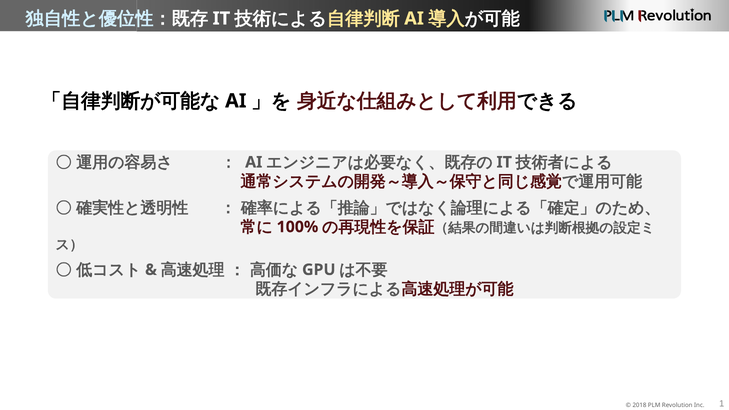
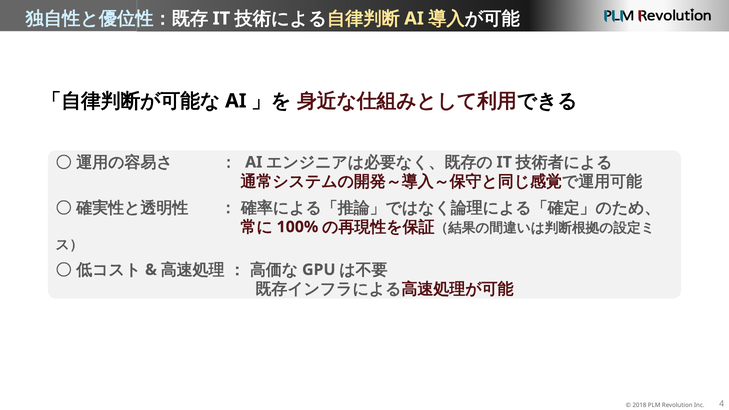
1: 1 -> 4
